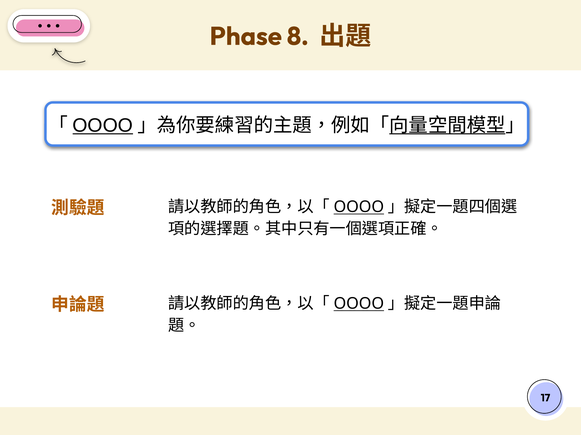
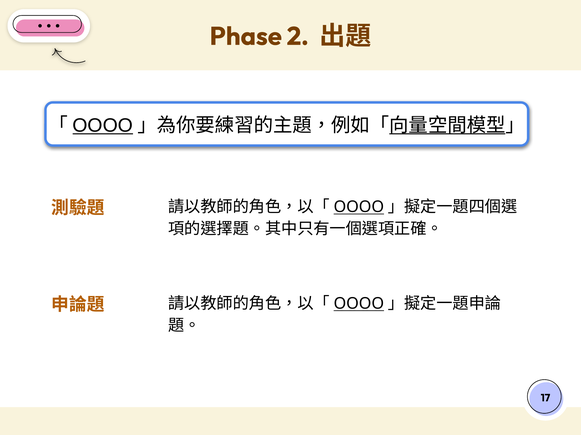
8: 8 -> 2
